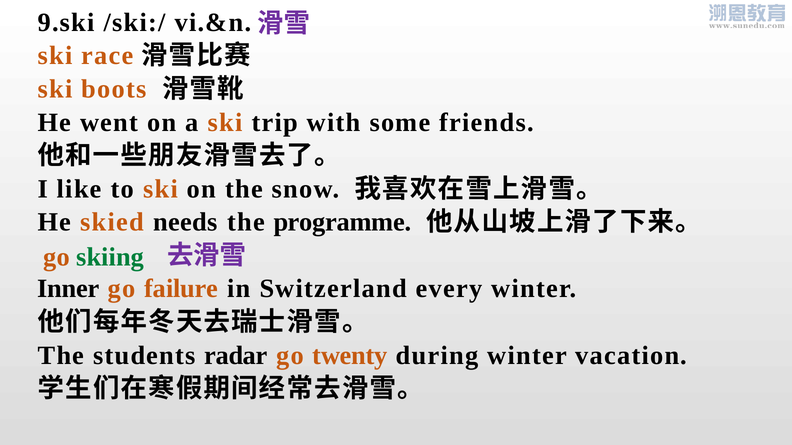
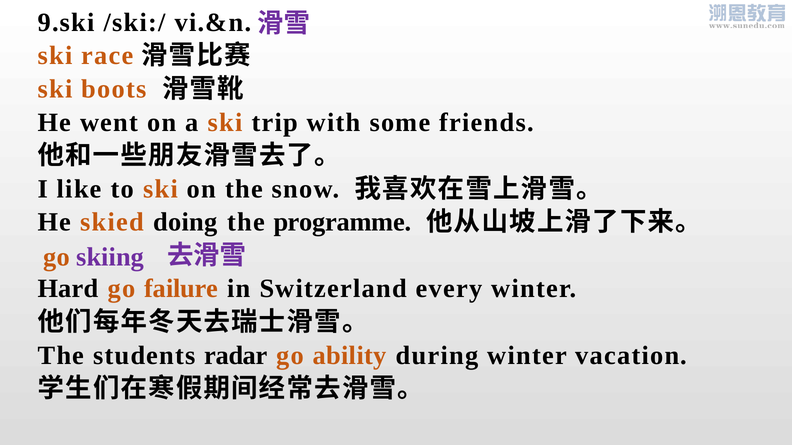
needs: needs -> doing
skiing colour: green -> purple
Inner: Inner -> Hard
twenty: twenty -> ability
